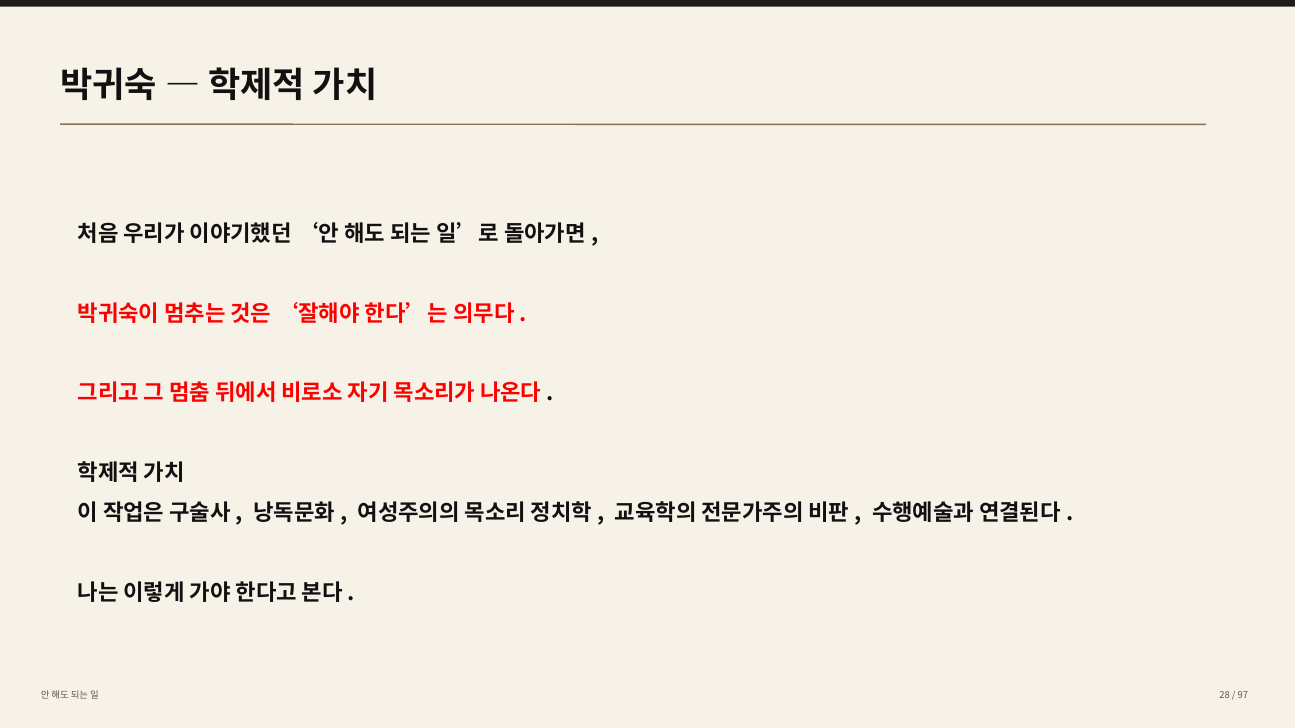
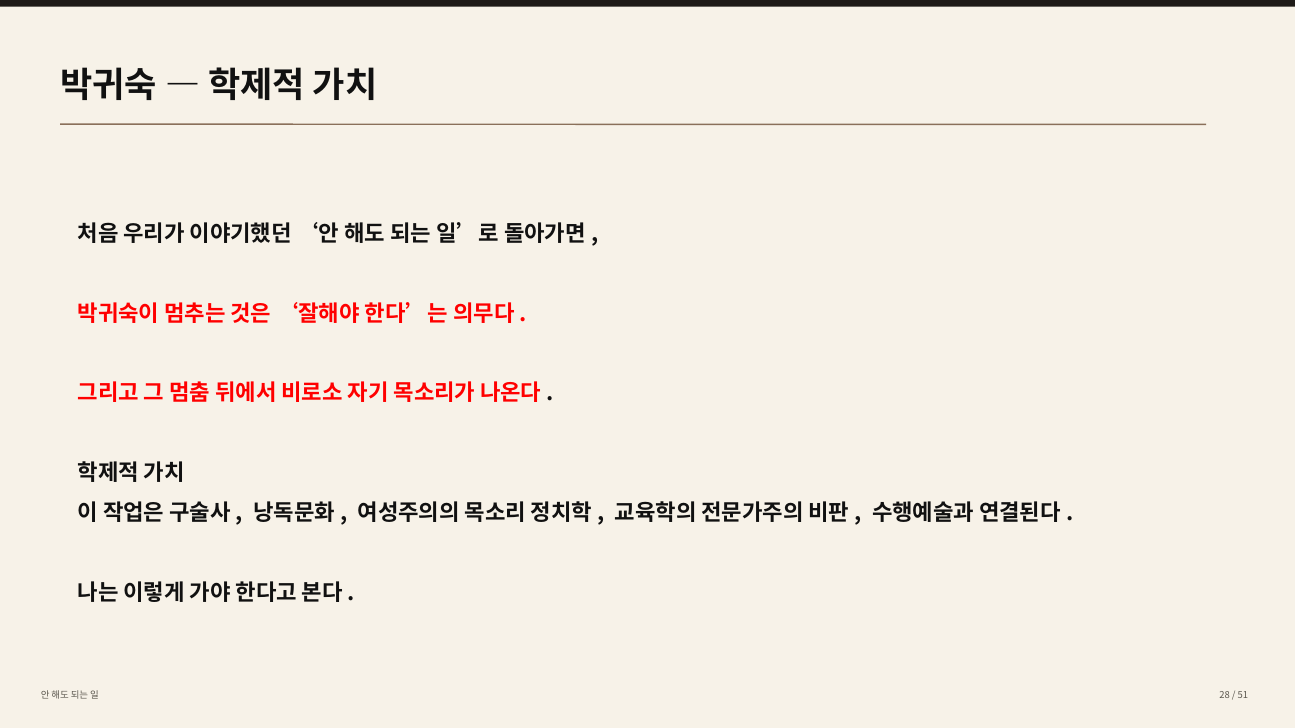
97: 97 -> 51
